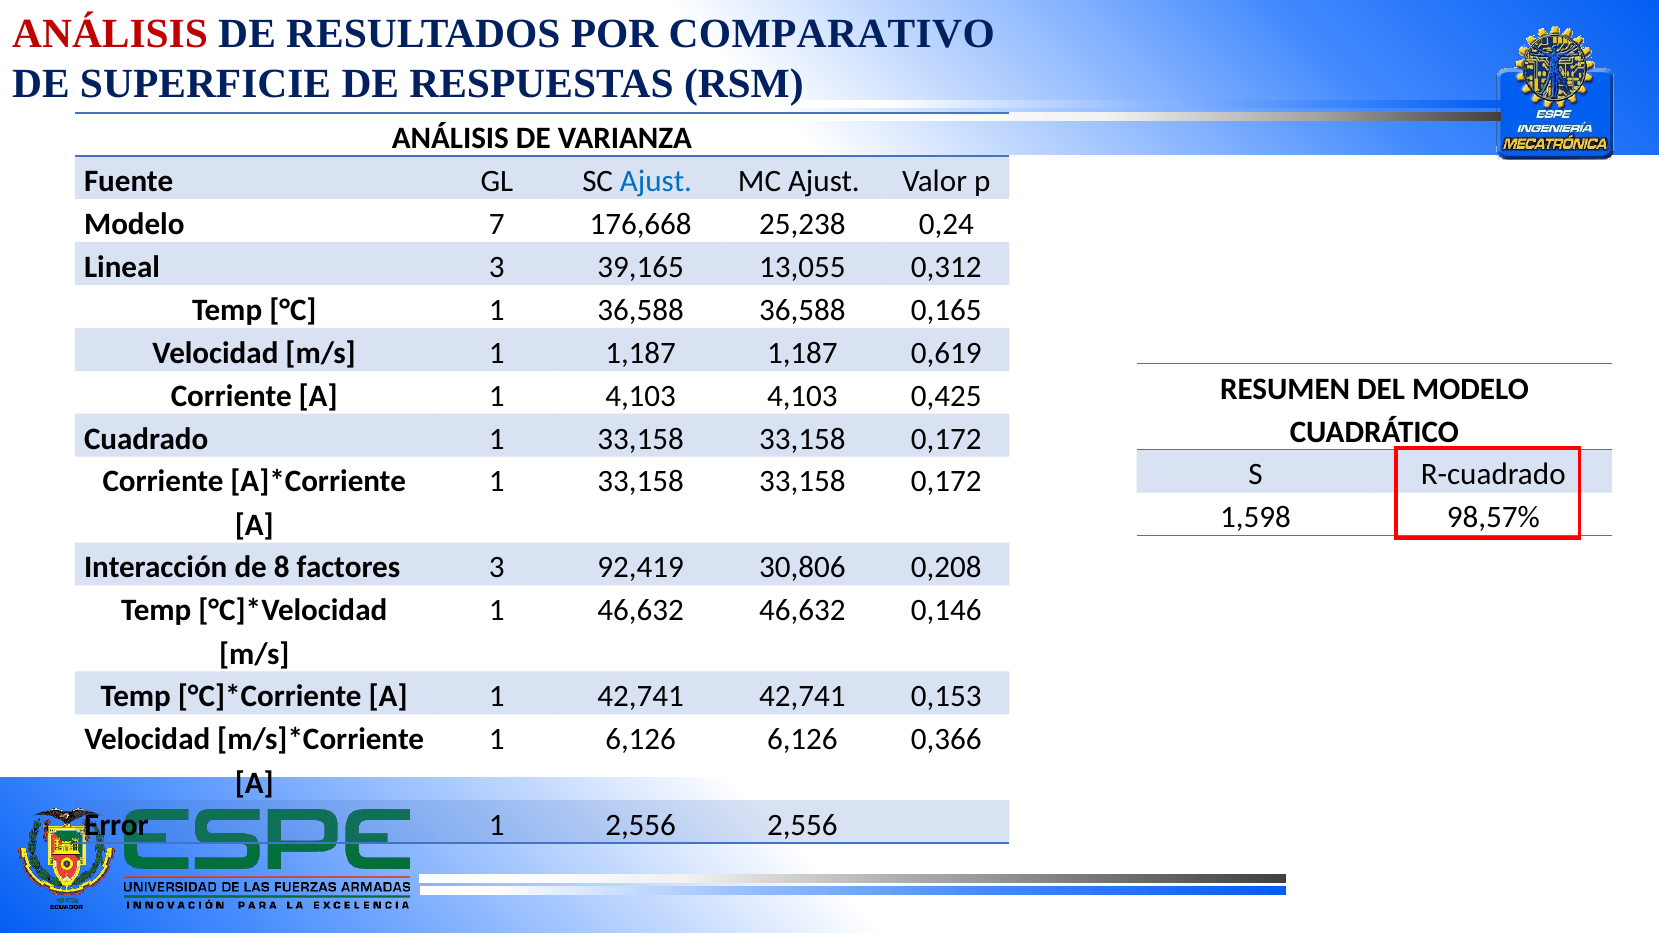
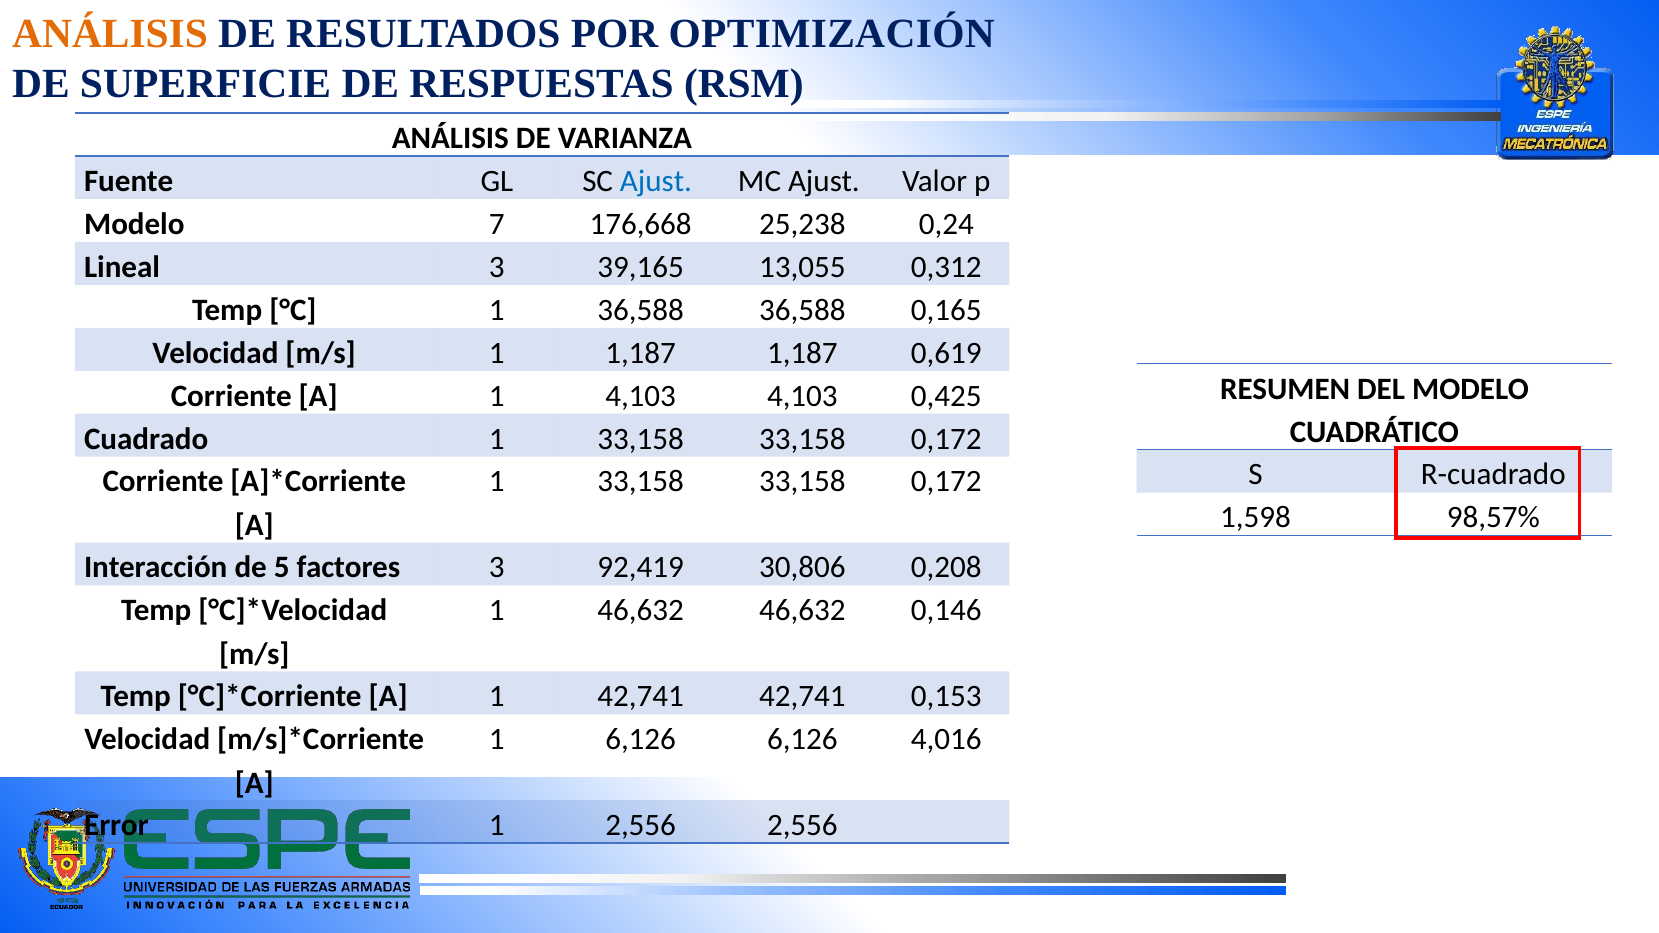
ANÁLISIS at (110, 34) colour: red -> orange
COMPARATIVO: COMPARATIVO -> OPTIMIZACIÓN
8: 8 -> 5
0,366: 0,366 -> 4,016
